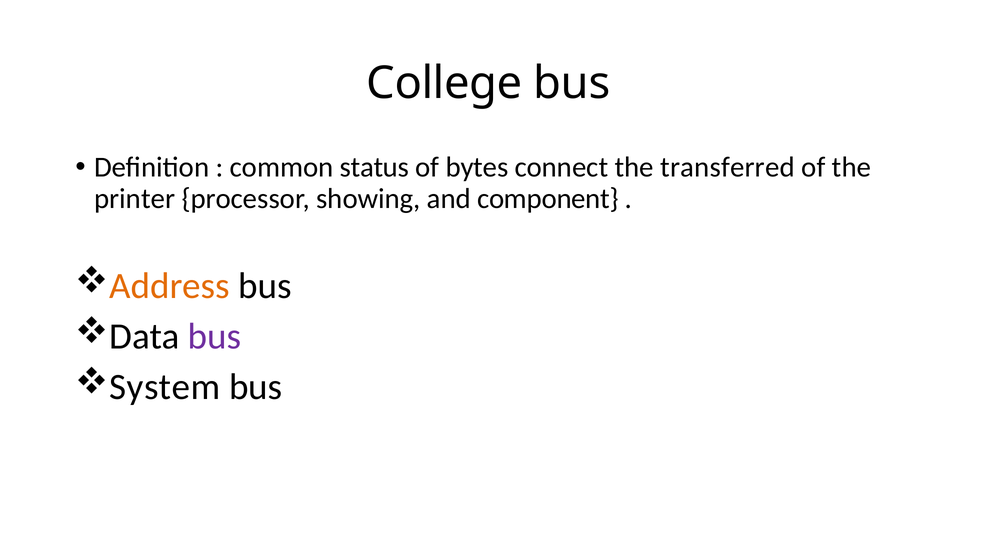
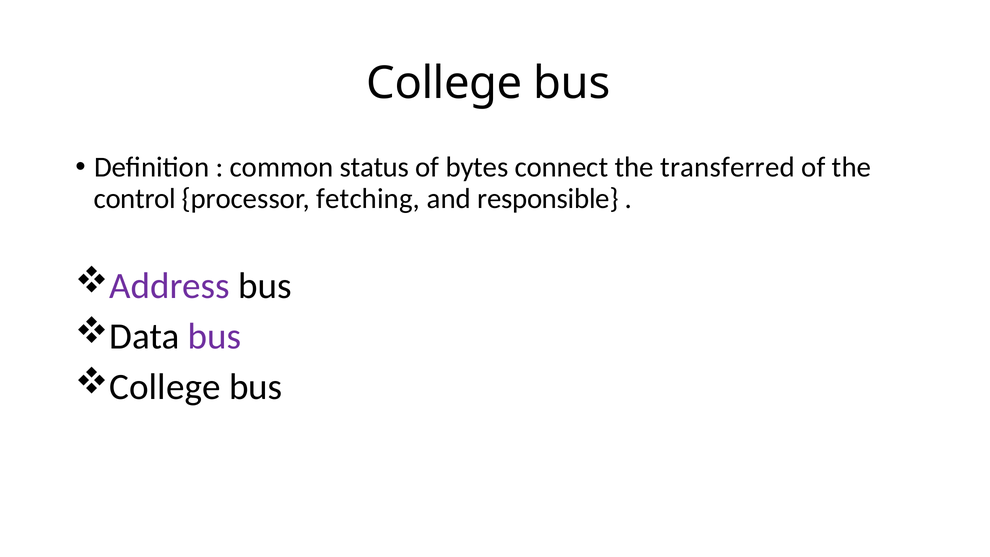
printer: printer -> control
showing: showing -> fetching
component: component -> responsible
Address colour: orange -> purple
System at (165, 387): System -> College
